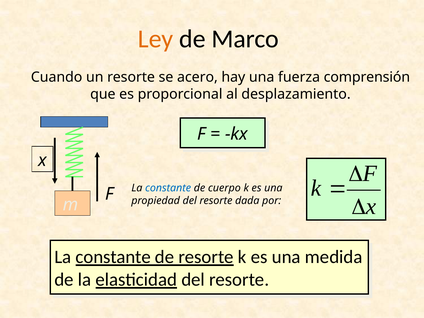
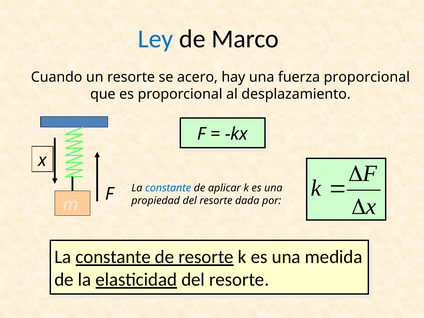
Ley colour: orange -> blue
fuerza comprensión: comprensión -> proporcional
cuerpo: cuerpo -> aplicar
